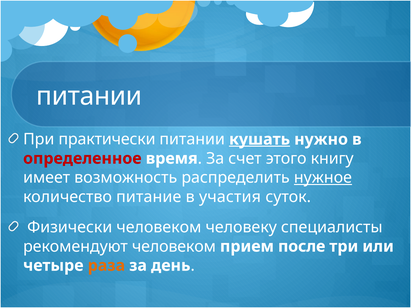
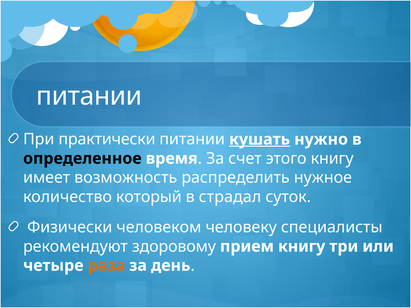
определенное colour: red -> black
нужное underline: present -> none
питание: питание -> который
участия: участия -> страдал
рекомендуют человеком: человеком -> здоровому
прием после: после -> книгу
